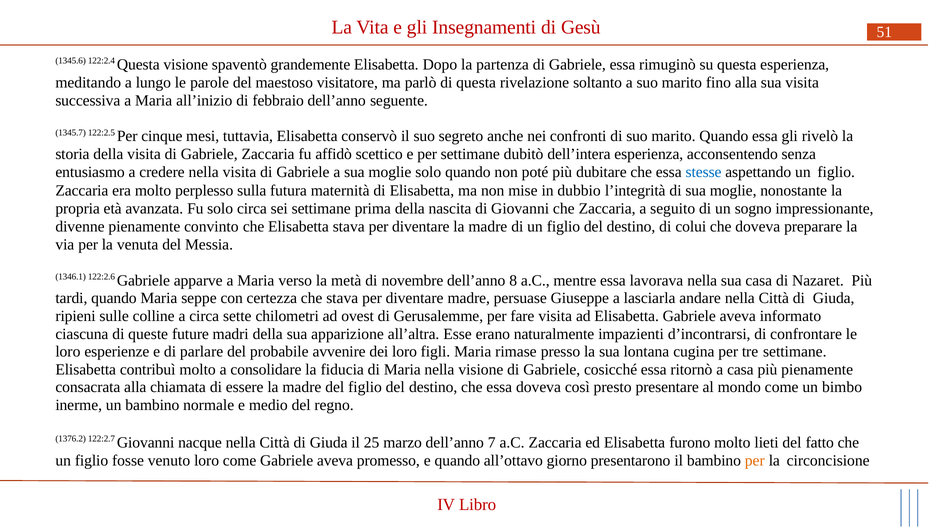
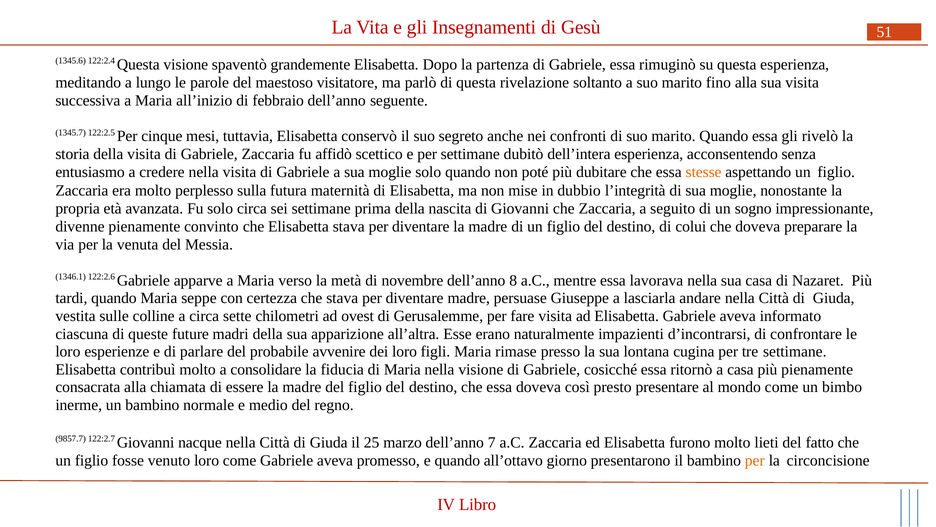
stesse colour: blue -> orange
ripieni: ripieni -> vestita
1376.2: 1376.2 -> 9857.7
